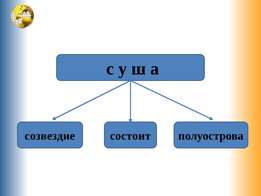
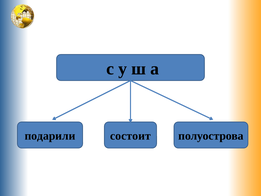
созвездие: созвездие -> подарили
